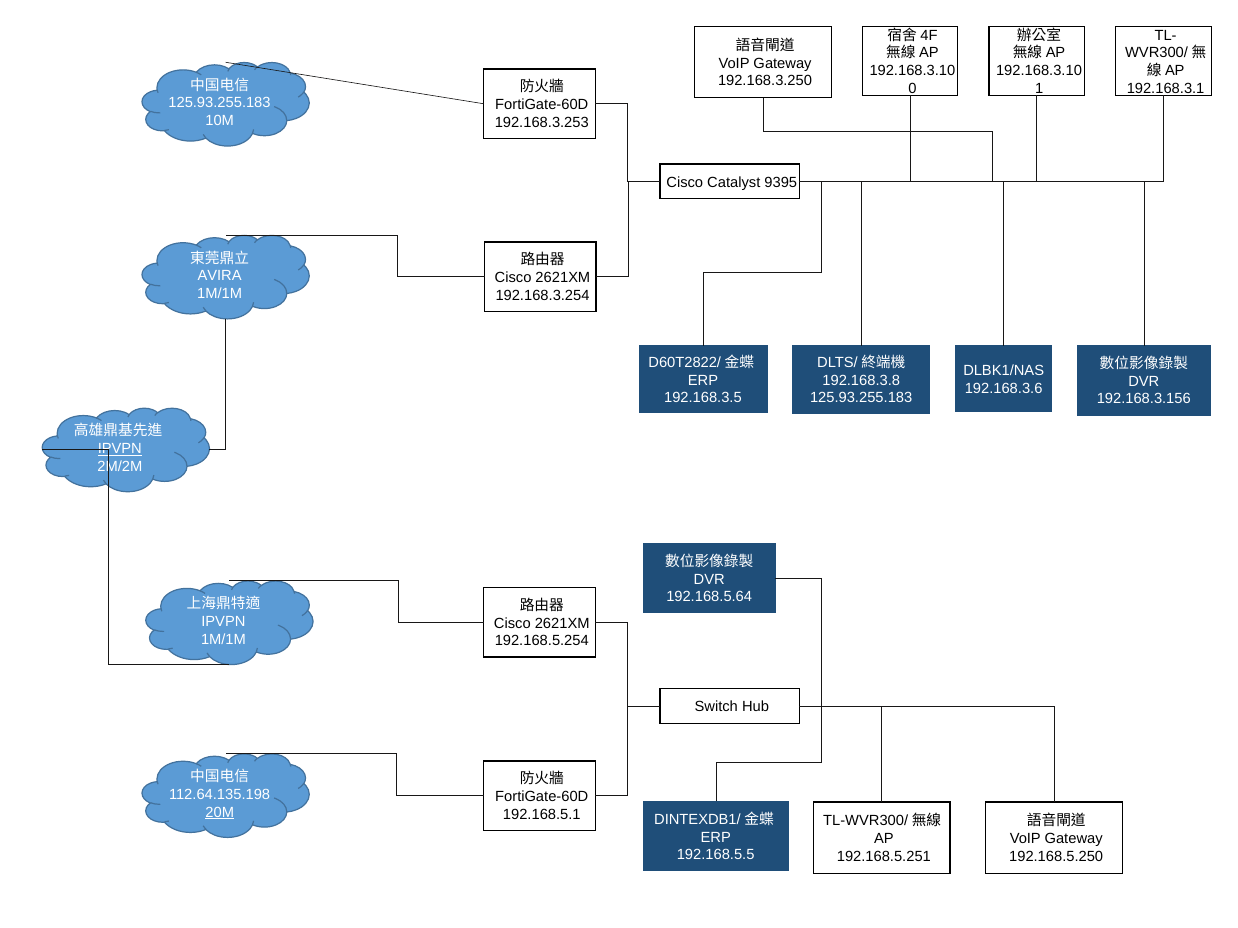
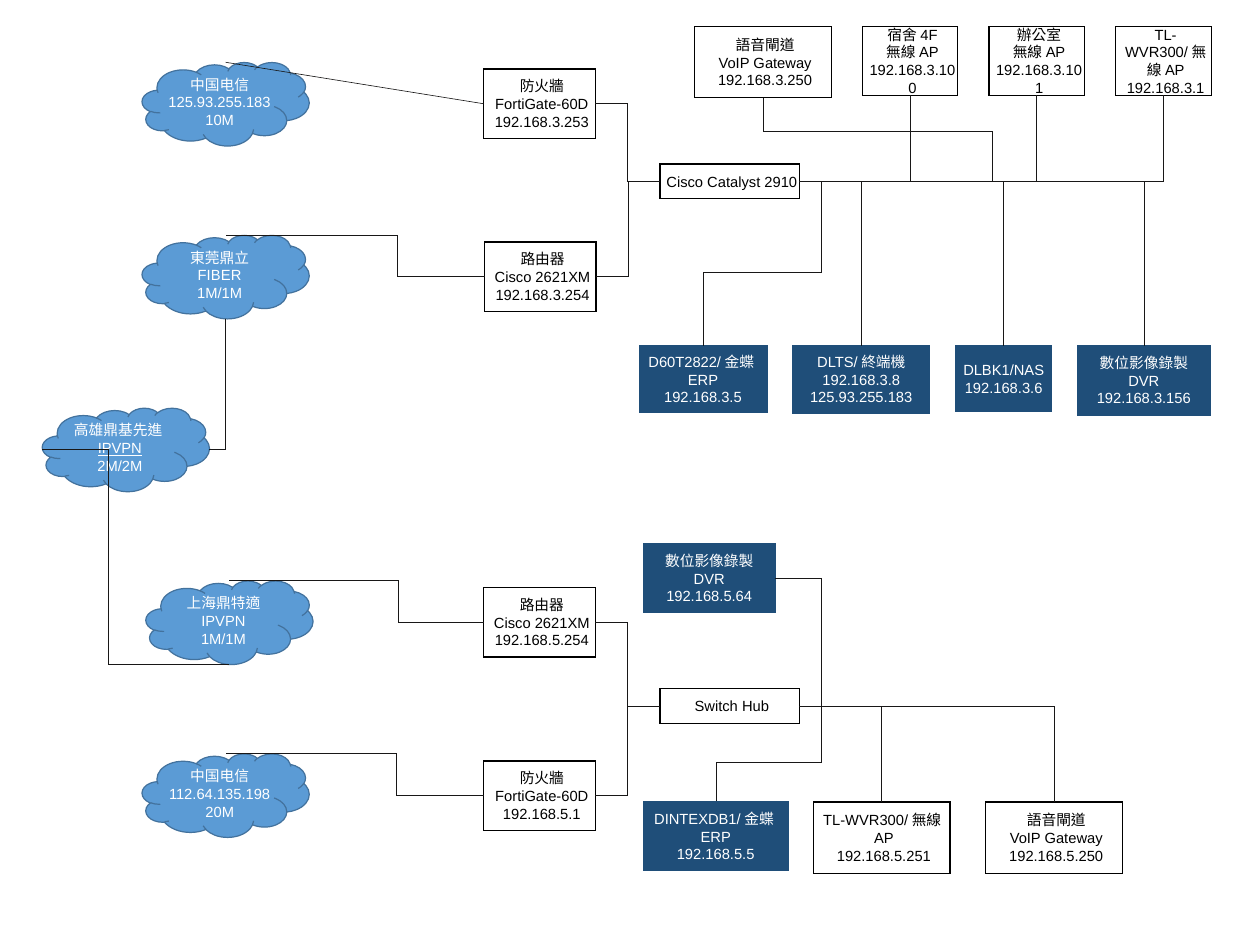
9395: 9395 -> 2910
AVIRA: AVIRA -> FIBER
20M underline: present -> none
